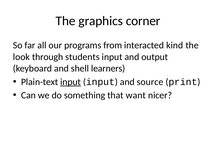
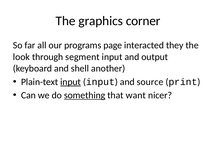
from: from -> page
kind: kind -> they
students: students -> segment
learners: learners -> another
something underline: none -> present
